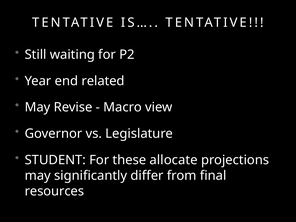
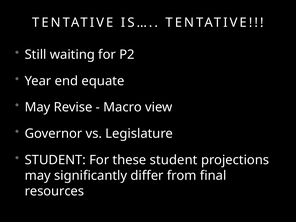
related: related -> equate
these allocate: allocate -> student
